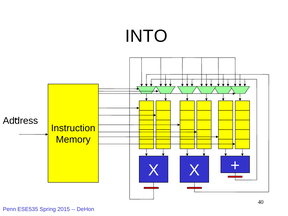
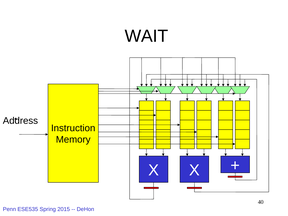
INTO: INTO -> WAIT
